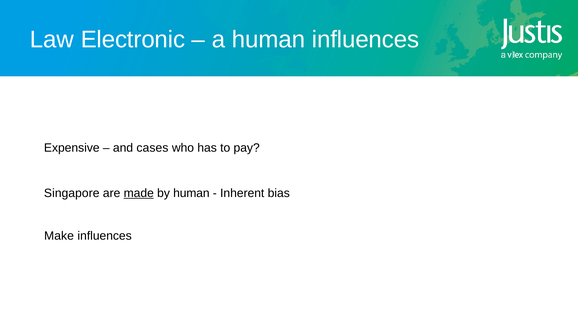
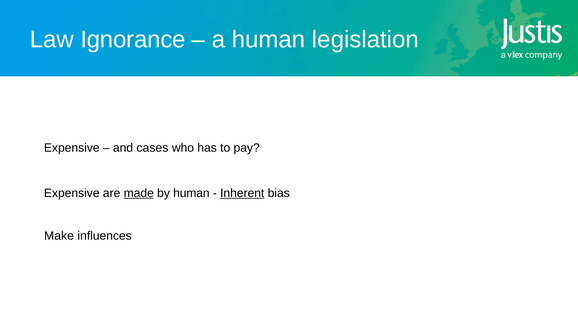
Electronic: Electronic -> Ignorance
human influences: influences -> legislation
Singapore at (72, 193): Singapore -> Expensive
Inherent underline: none -> present
